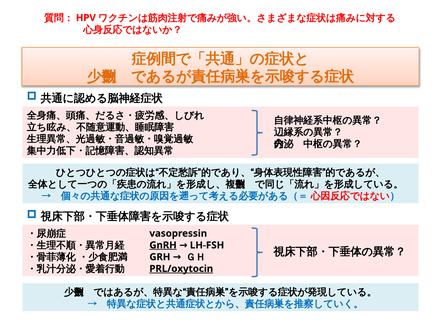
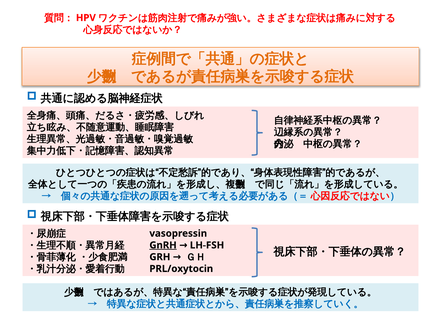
PRL/oxytocin underline: present -> none
